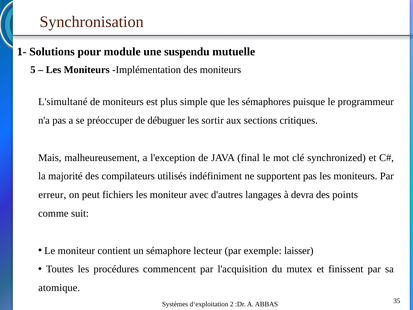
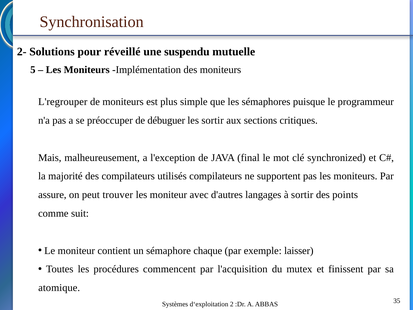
1-: 1- -> 2-
module: module -> réveillé
L'simultané: L'simultané -> L'regrouper
utilisés indéfiniment: indéfiniment -> compilateurs
erreur: erreur -> assure
fichiers: fichiers -> trouver
à devra: devra -> sortir
lecteur: lecteur -> chaque
